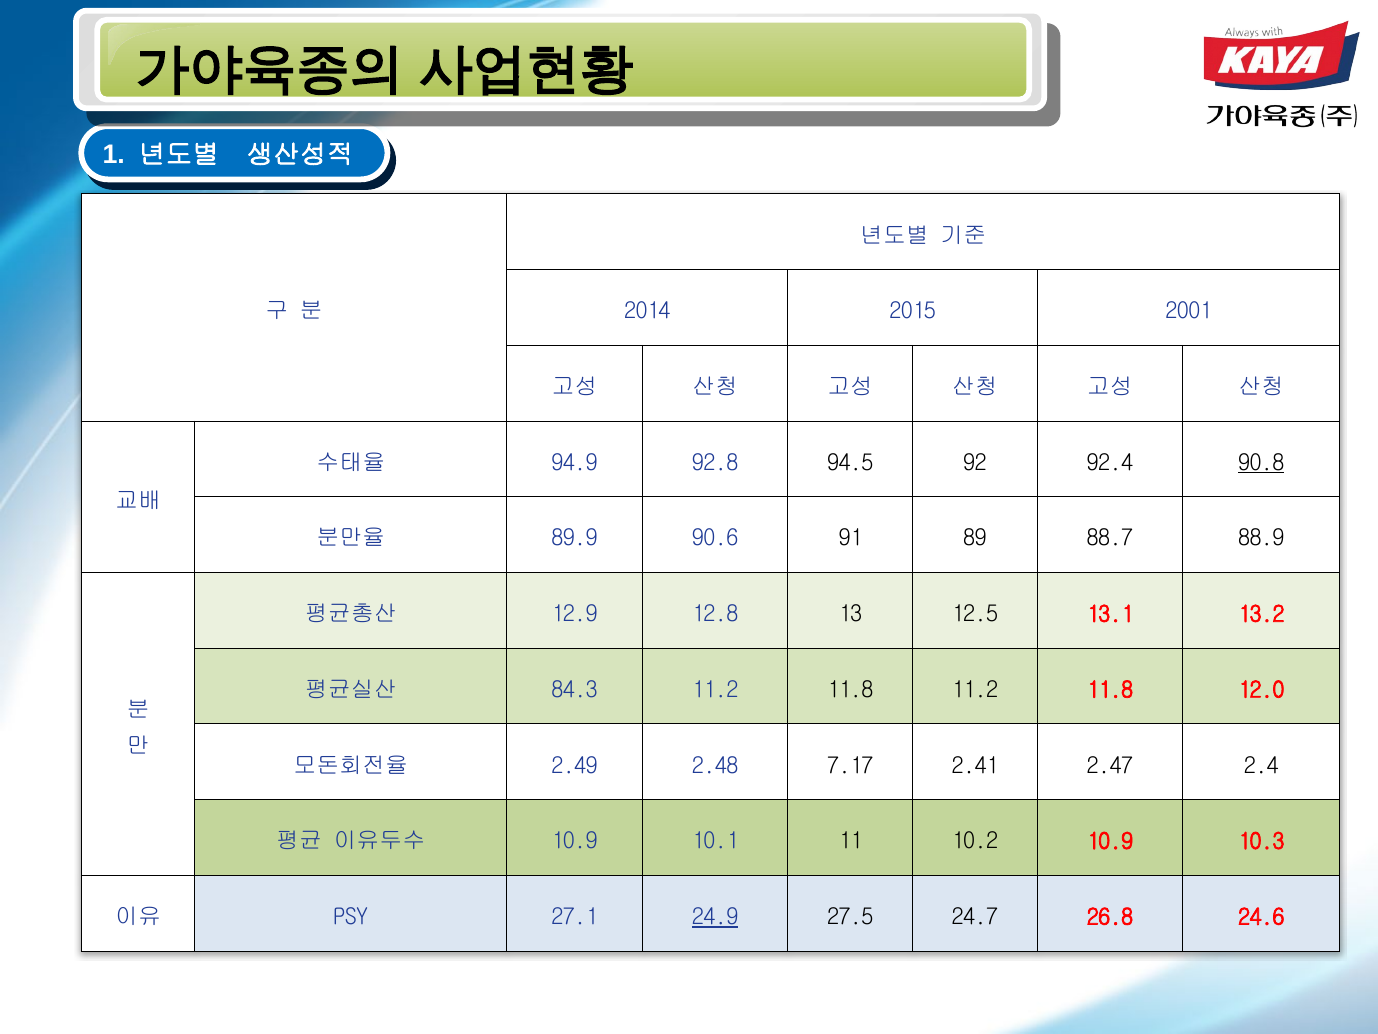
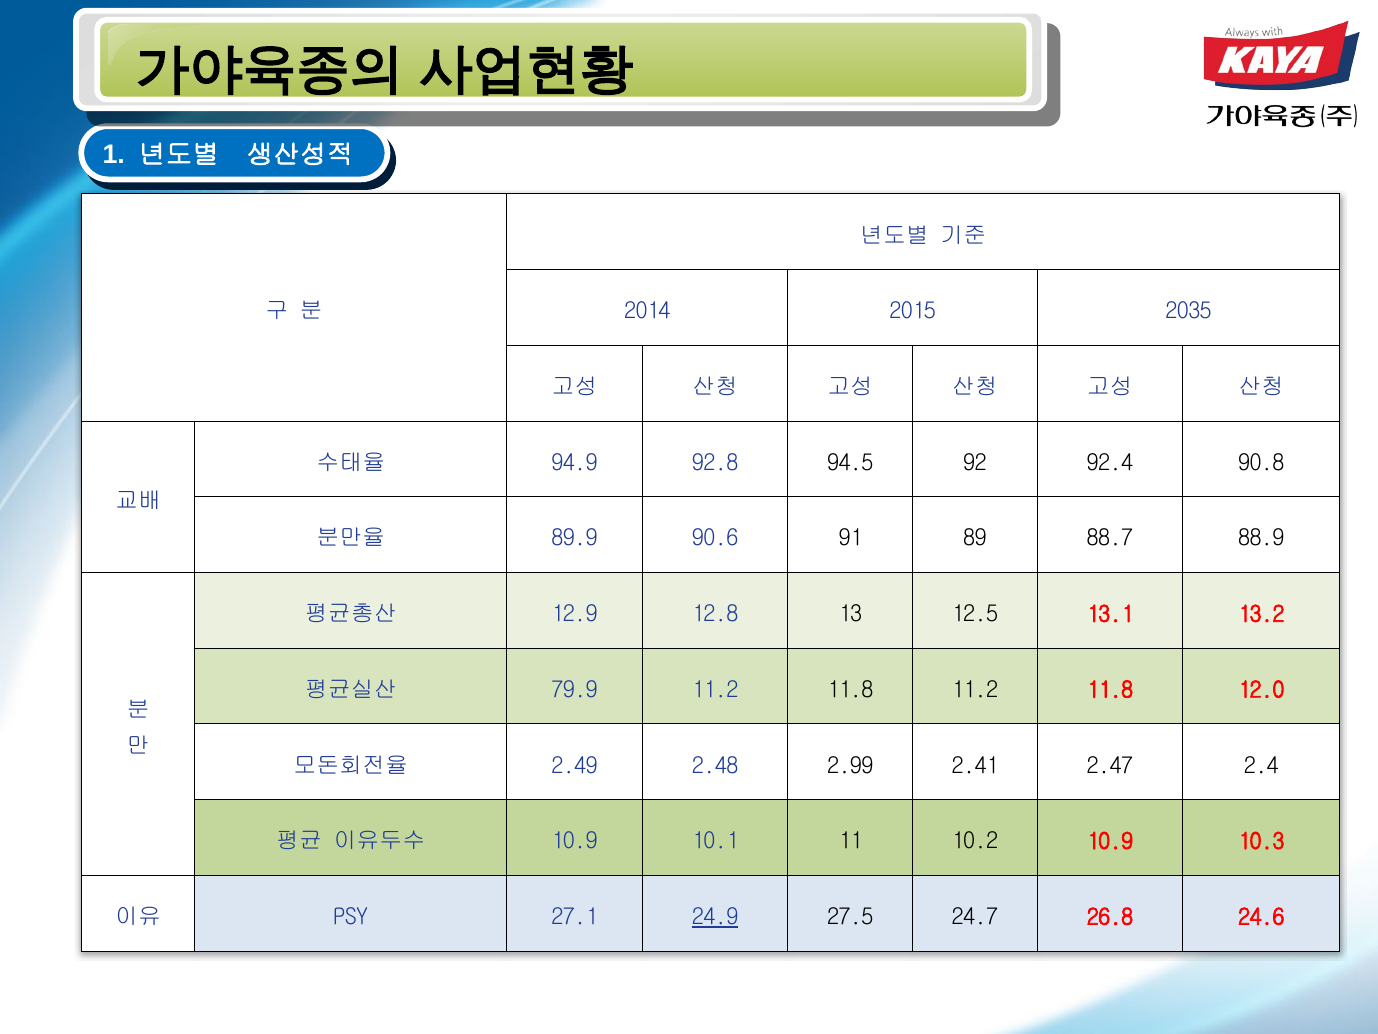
2001: 2001 -> 2035
90.8 underline: present -> none
84.3: 84.3 -> 79.9
7.17: 7.17 -> 2.99
